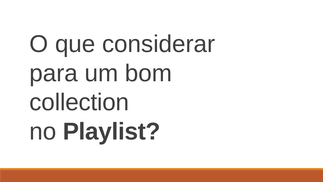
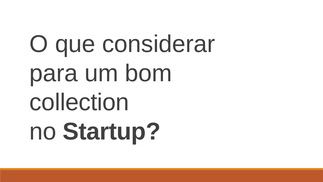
Playlist: Playlist -> Startup
